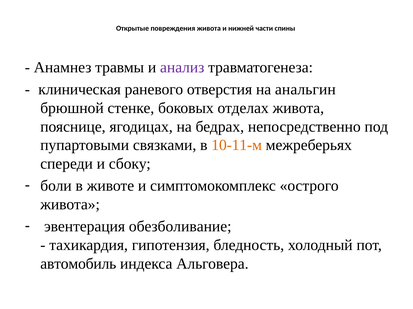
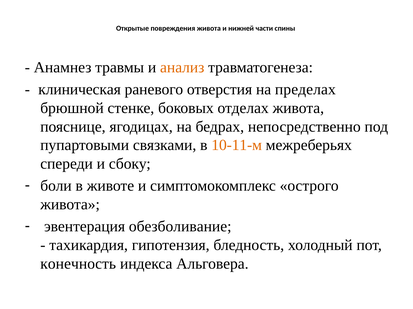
анализ colour: purple -> orange
анальгин: анальгин -> пределах
автомобиль: автомобиль -> конечность
